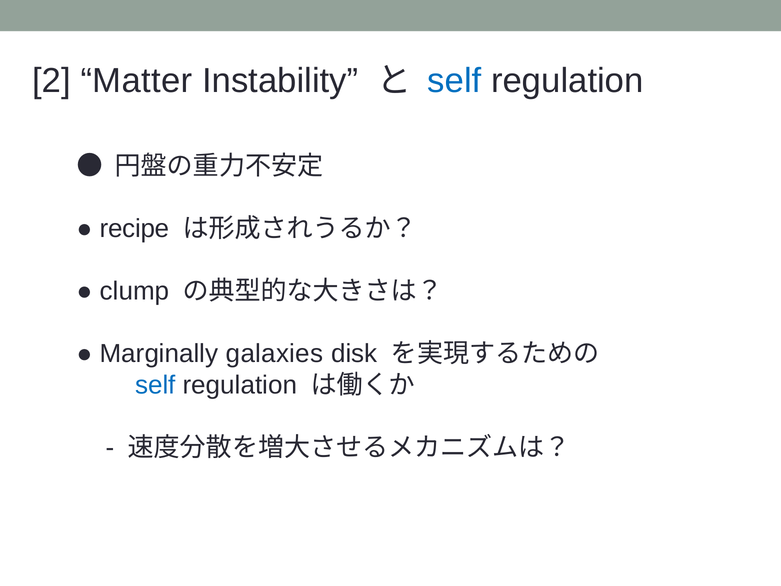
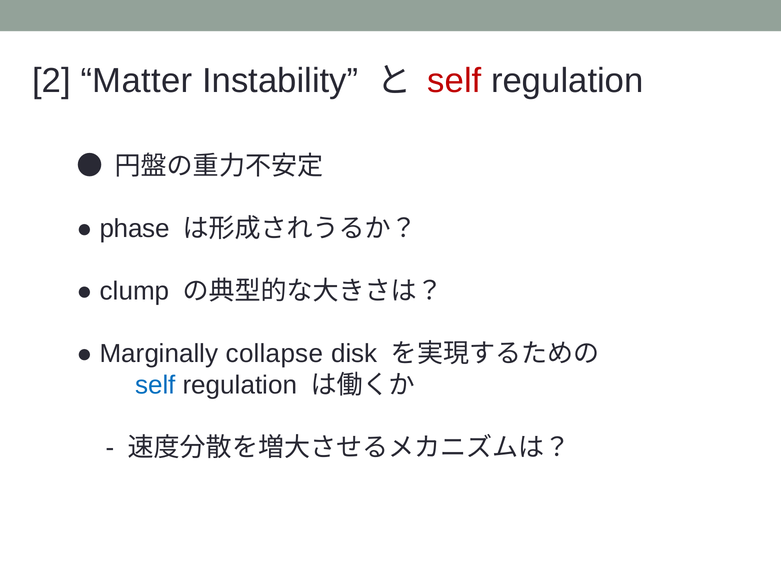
self at (454, 81) colour: blue -> red
recipe: recipe -> phase
galaxies: galaxies -> collapse
